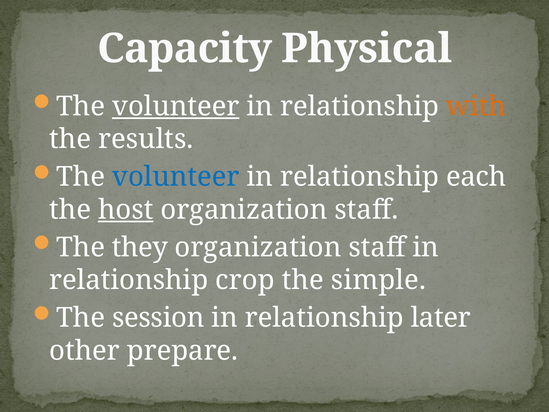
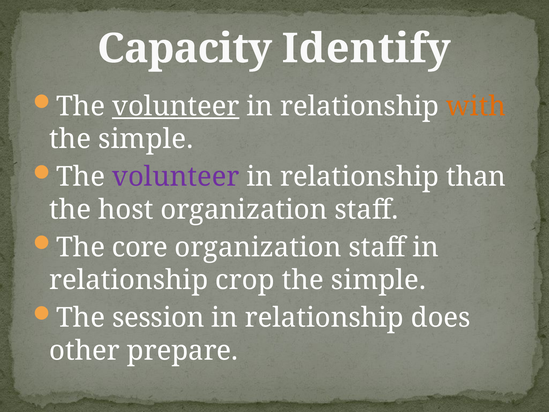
Physical: Physical -> Identify
results at (146, 139): results -> simple
volunteer at (176, 177) colour: blue -> purple
each: each -> than
host underline: present -> none
they: they -> core
later: later -> does
